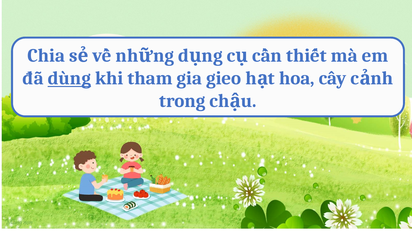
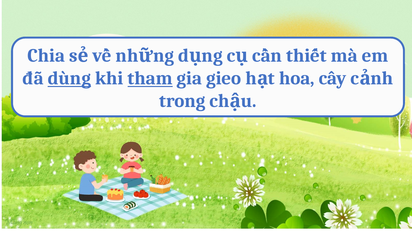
tham underline: none -> present
